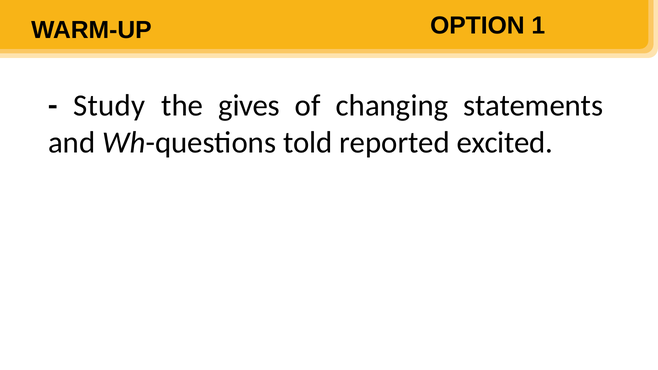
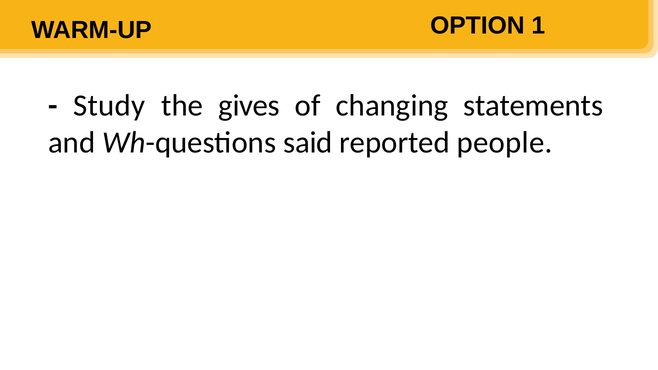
told: told -> said
excited: excited -> people
